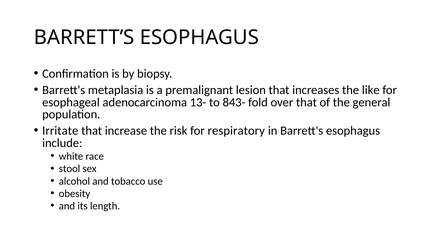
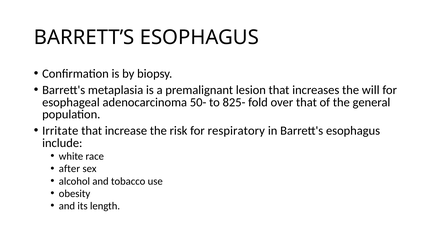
like: like -> will
13-: 13- -> 50-
843-: 843- -> 825-
stool: stool -> after
